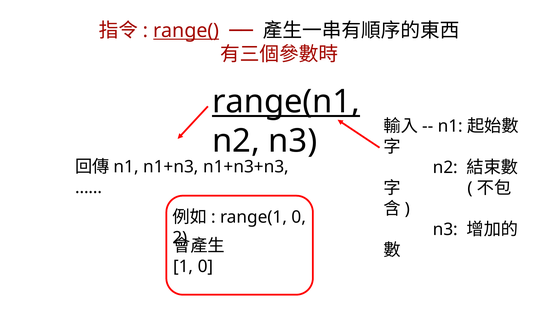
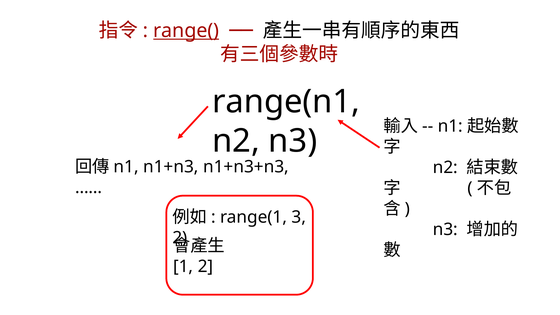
range(n1 underline: present -> none
range(1 0: 0 -> 3
1 0: 0 -> 2
